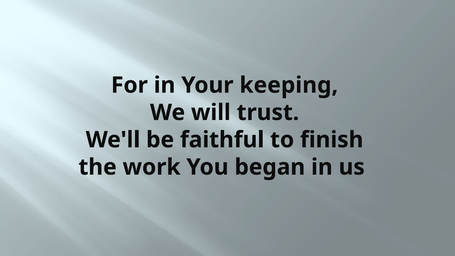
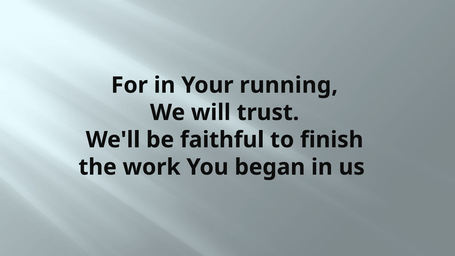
keeping: keeping -> running
